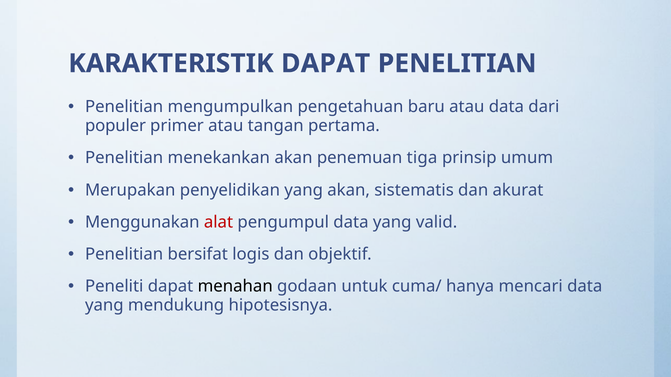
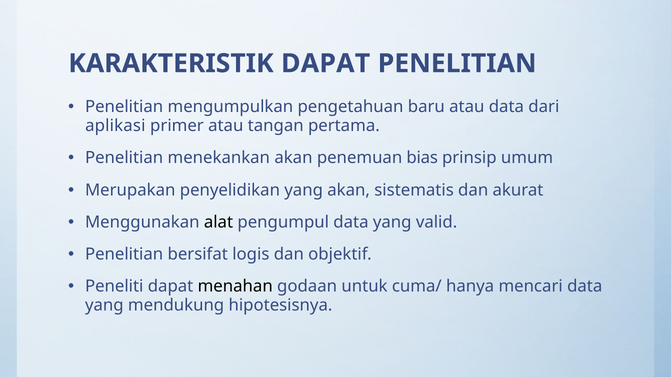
populer: populer -> aplikasi
tiga: tiga -> bias
alat colour: red -> black
